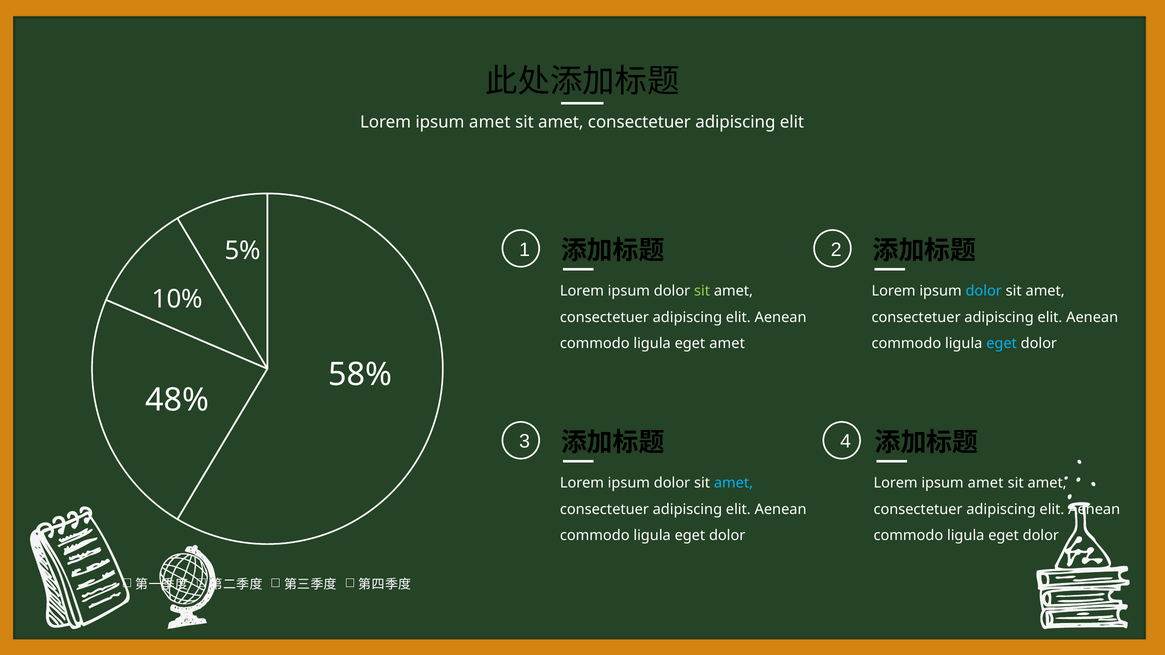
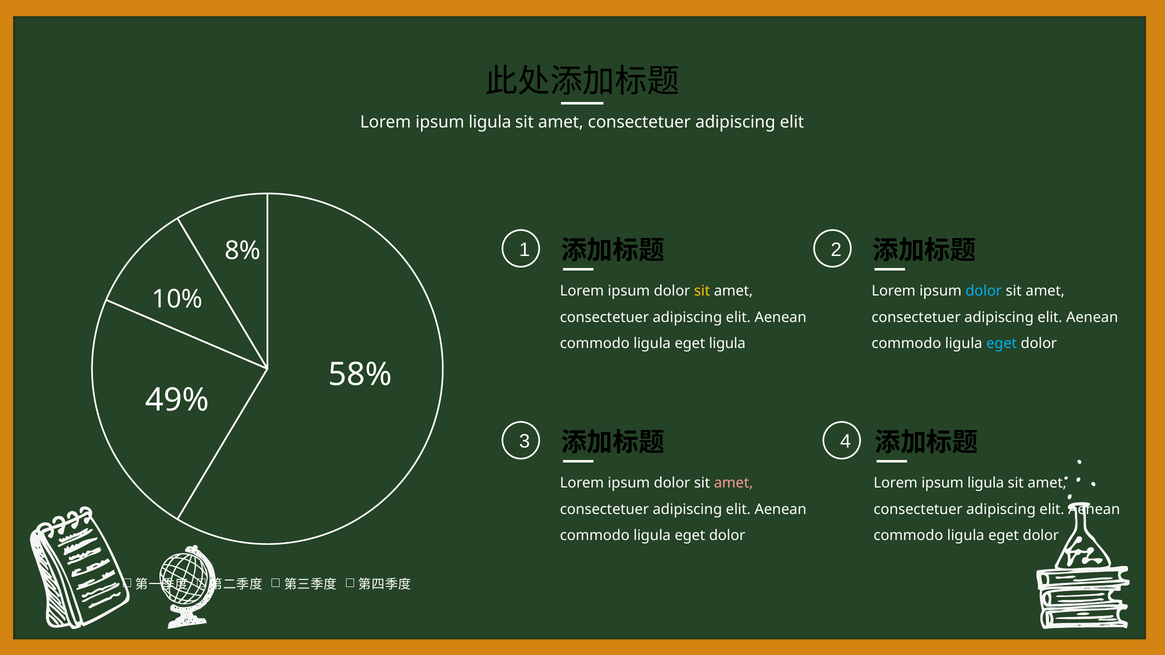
amet at (490, 122): amet -> ligula
5%: 5% -> 8%
sit at (702, 291) colour: light green -> yellow
eget amet: amet -> ligula
48%: 48% -> 49%
amet at (733, 483) colour: light blue -> pink
amet at (986, 483): amet -> ligula
